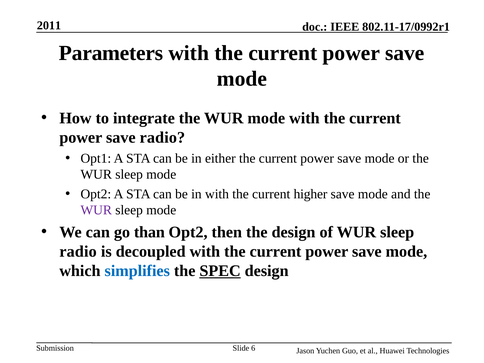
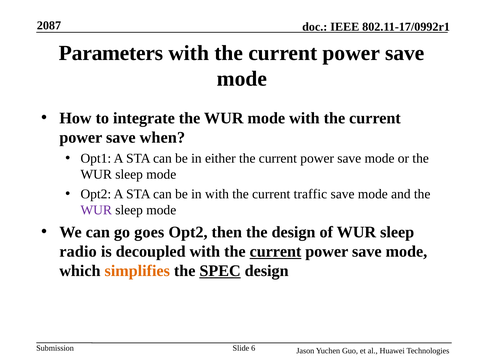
2011: 2011 -> 2087
save radio: radio -> when
higher: higher -> traffic
than: than -> goes
current at (275, 251) underline: none -> present
simplifies colour: blue -> orange
